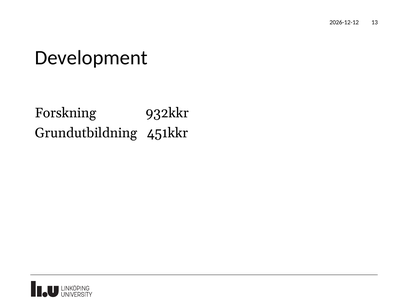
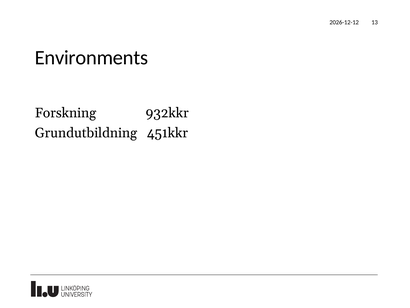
Development: Development -> Environments
